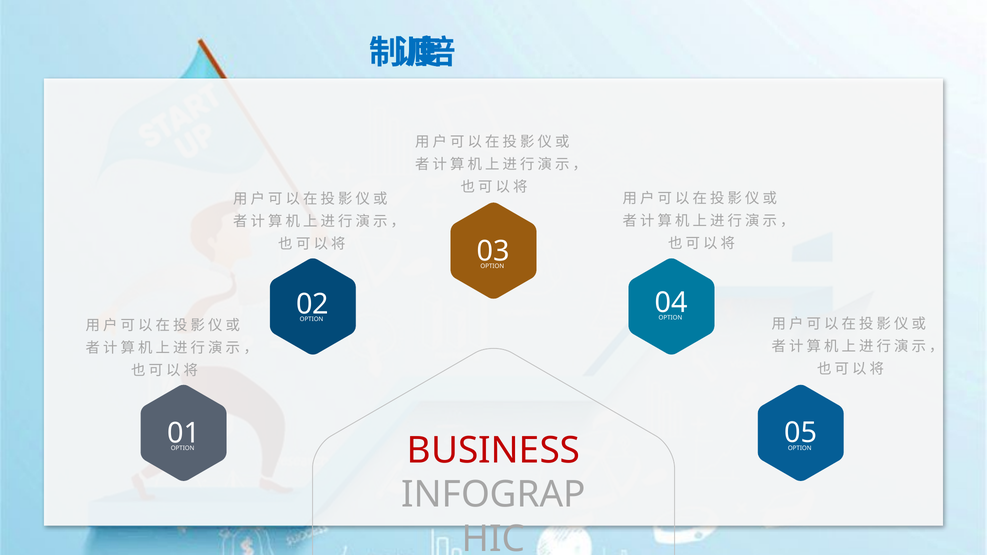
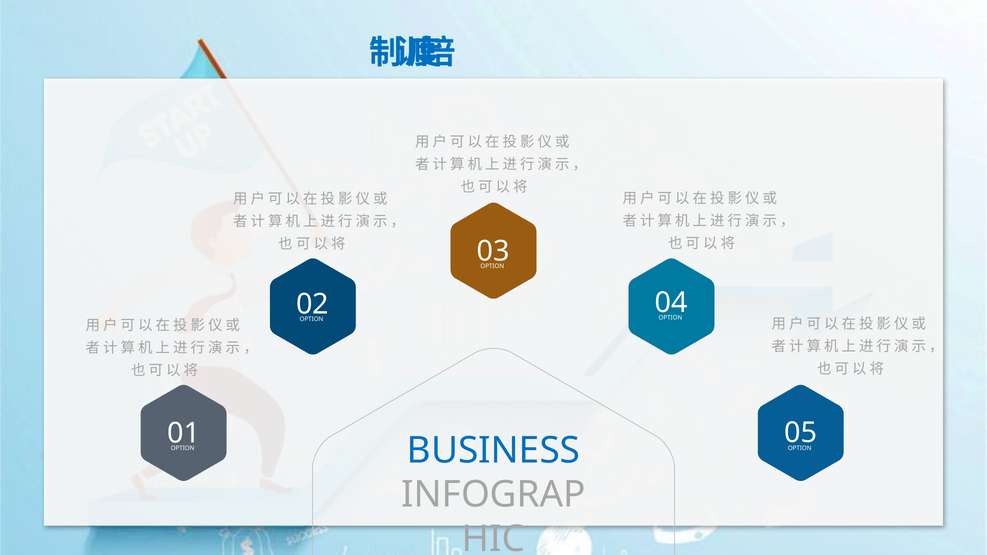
BUSINESS colour: red -> blue
